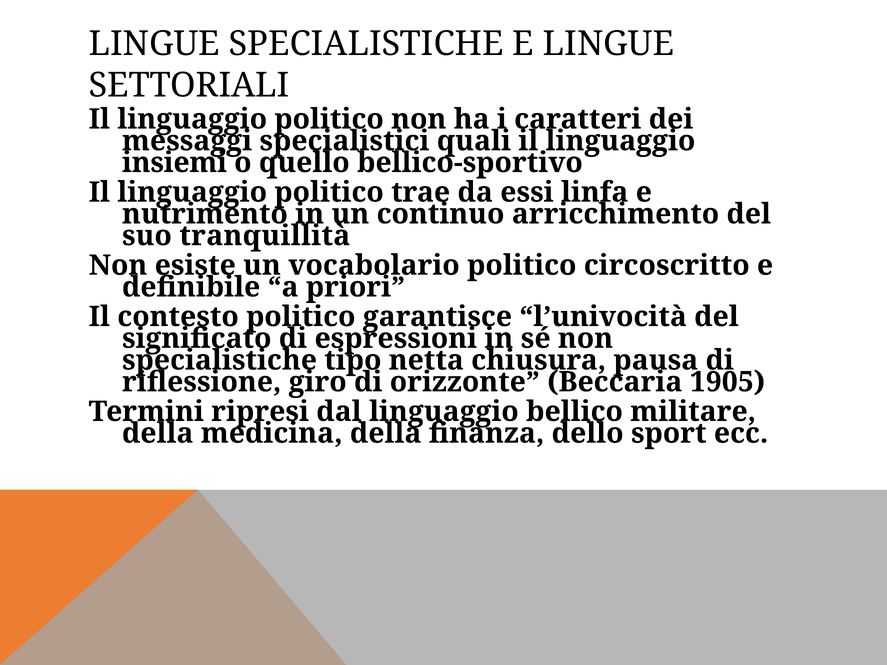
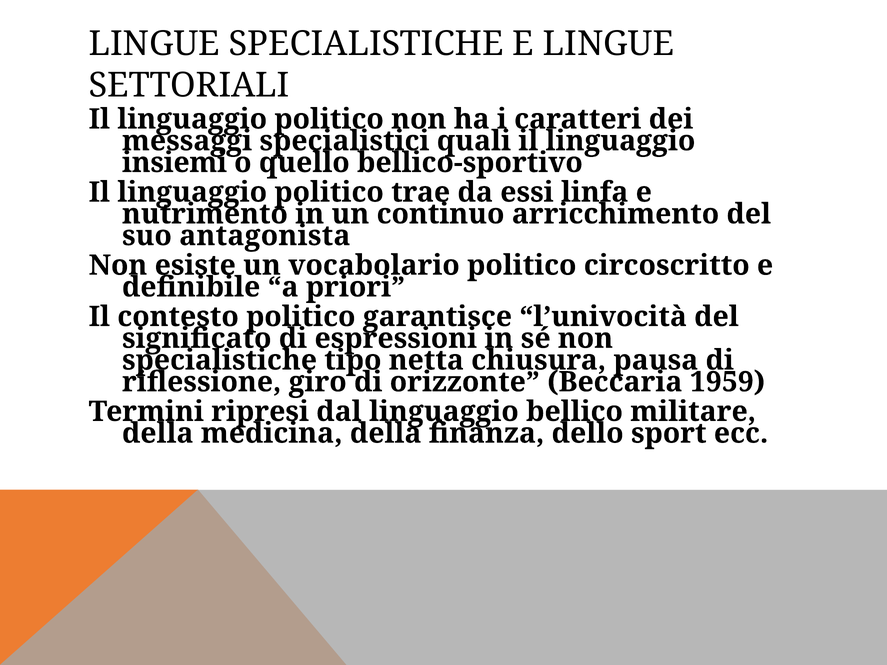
tranquillità: tranquillità -> antagonista
1905: 1905 -> 1959
